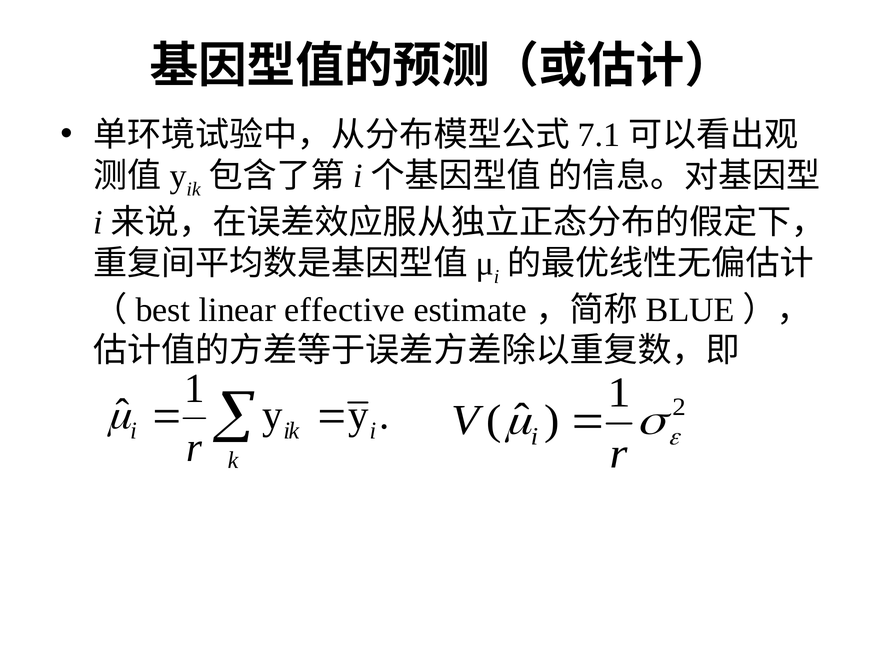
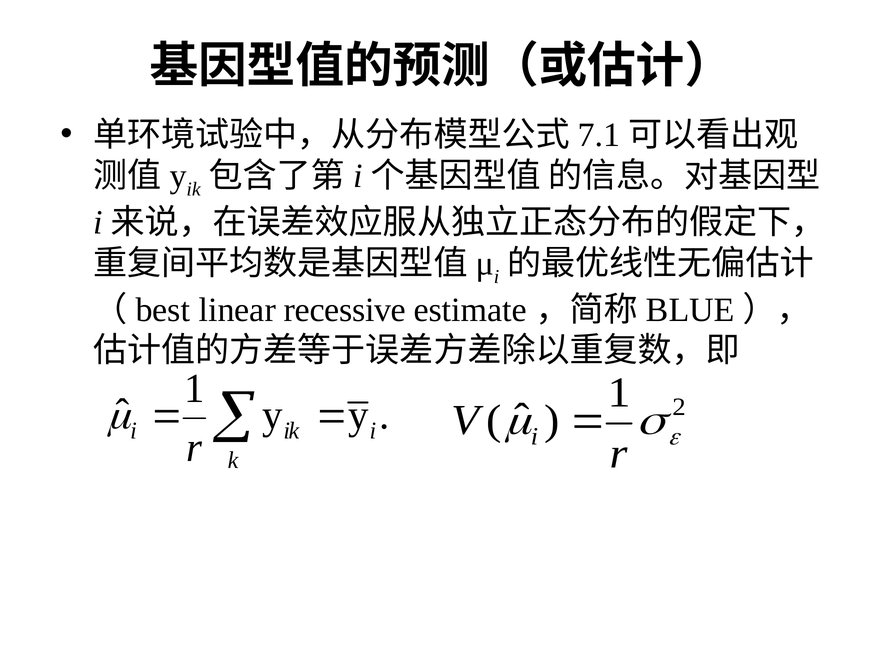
effective: effective -> recessive
